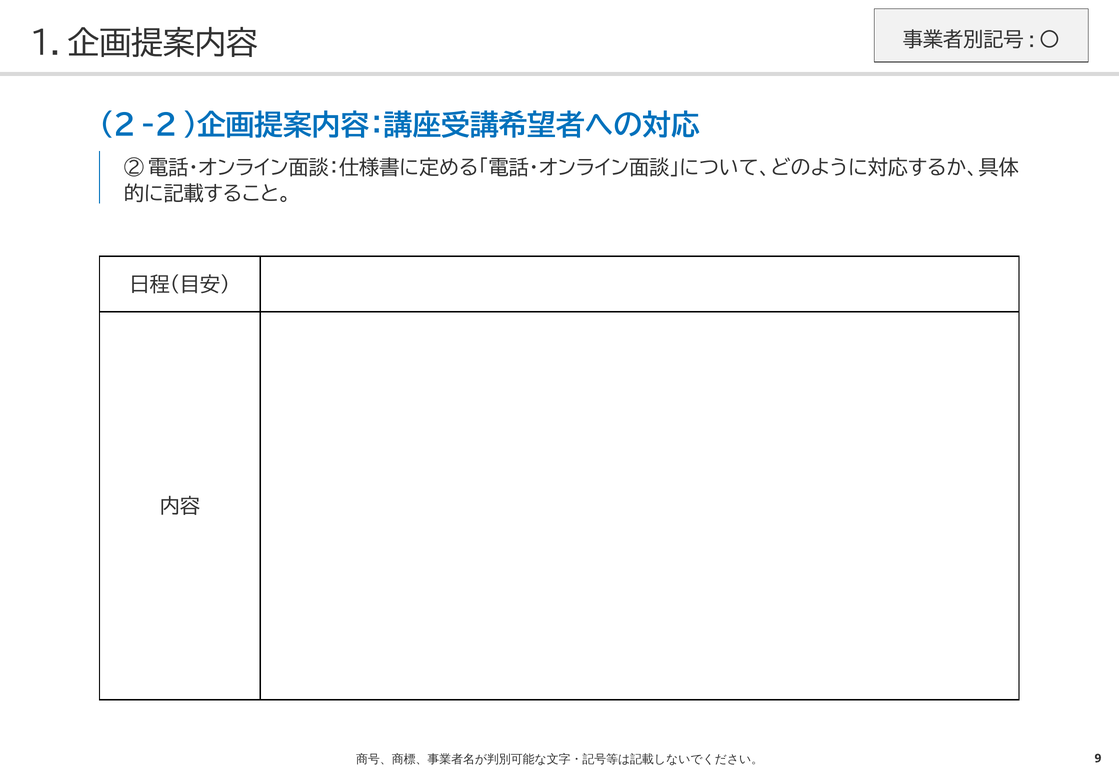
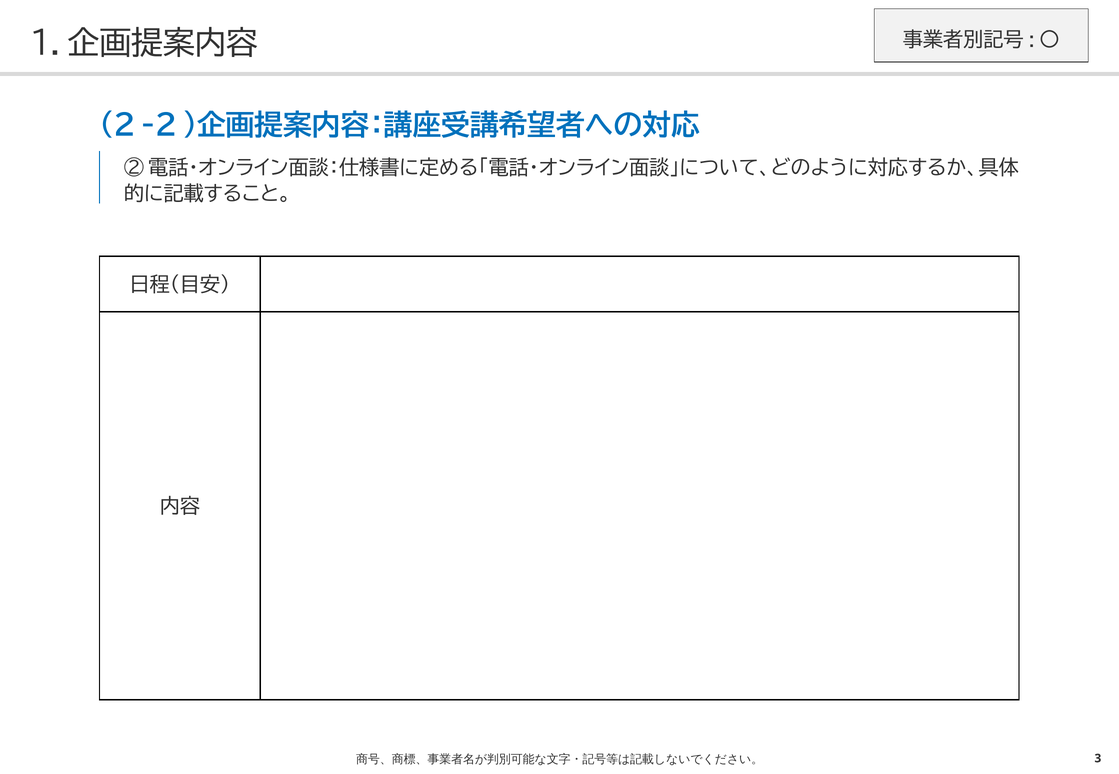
9: 9 -> 3
